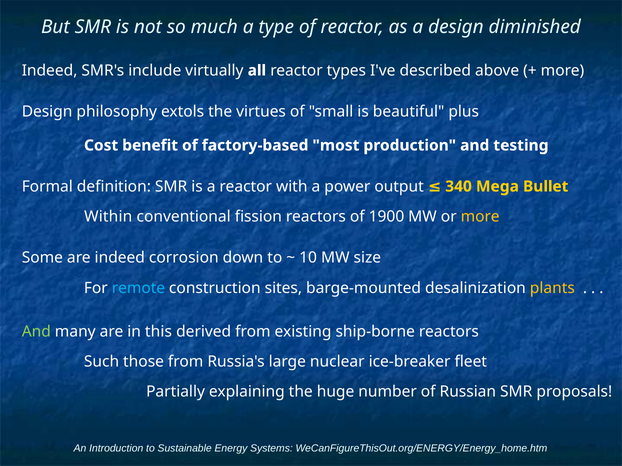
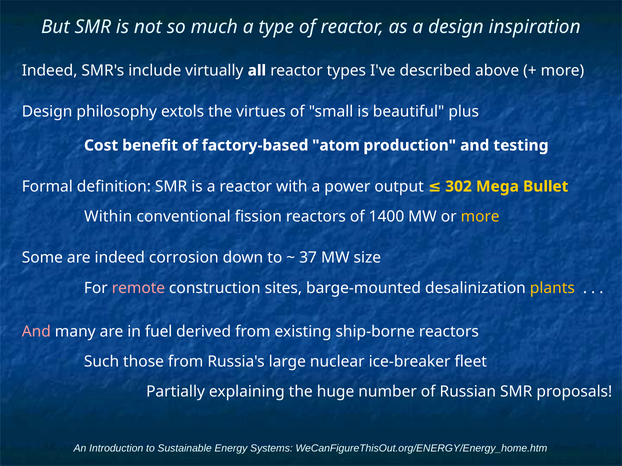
diminished: diminished -> inspiration
most: most -> atom
340: 340 -> 302
1900: 1900 -> 1400
10: 10 -> 37
remote colour: light blue -> pink
And at (36, 332) colour: light green -> pink
this: this -> fuel
